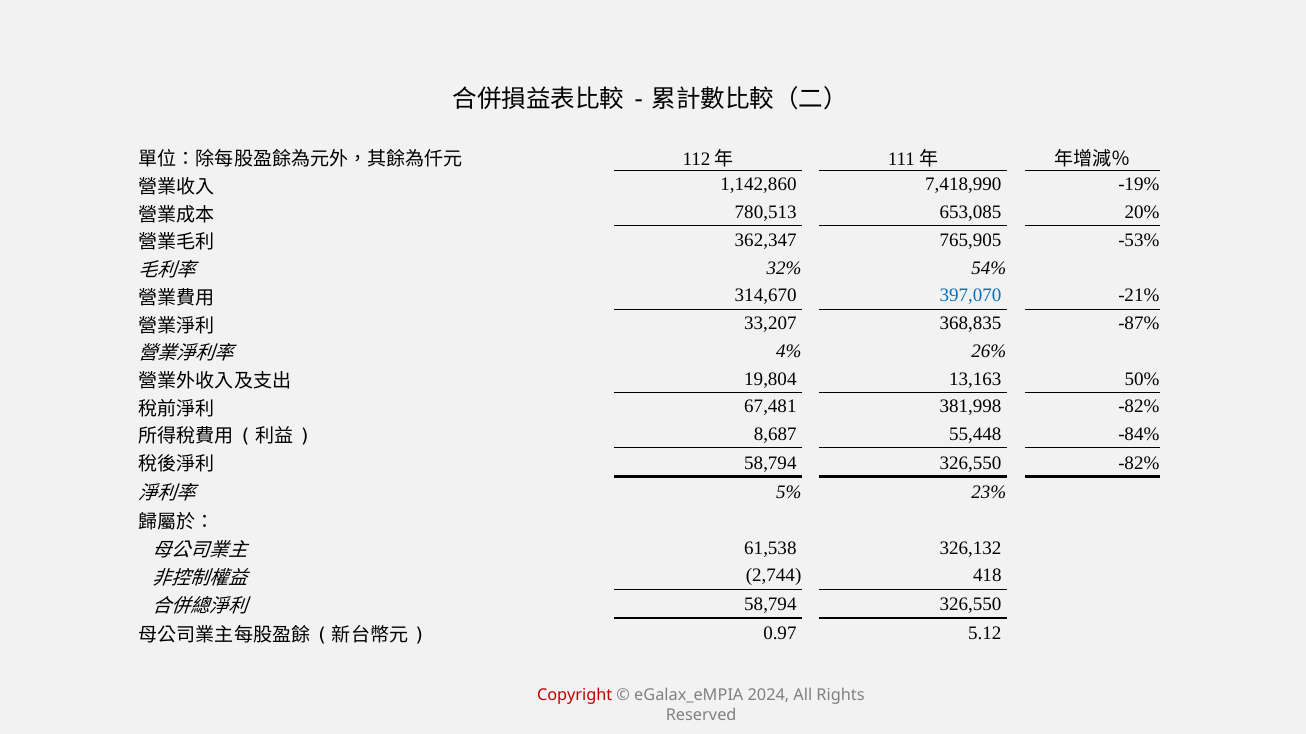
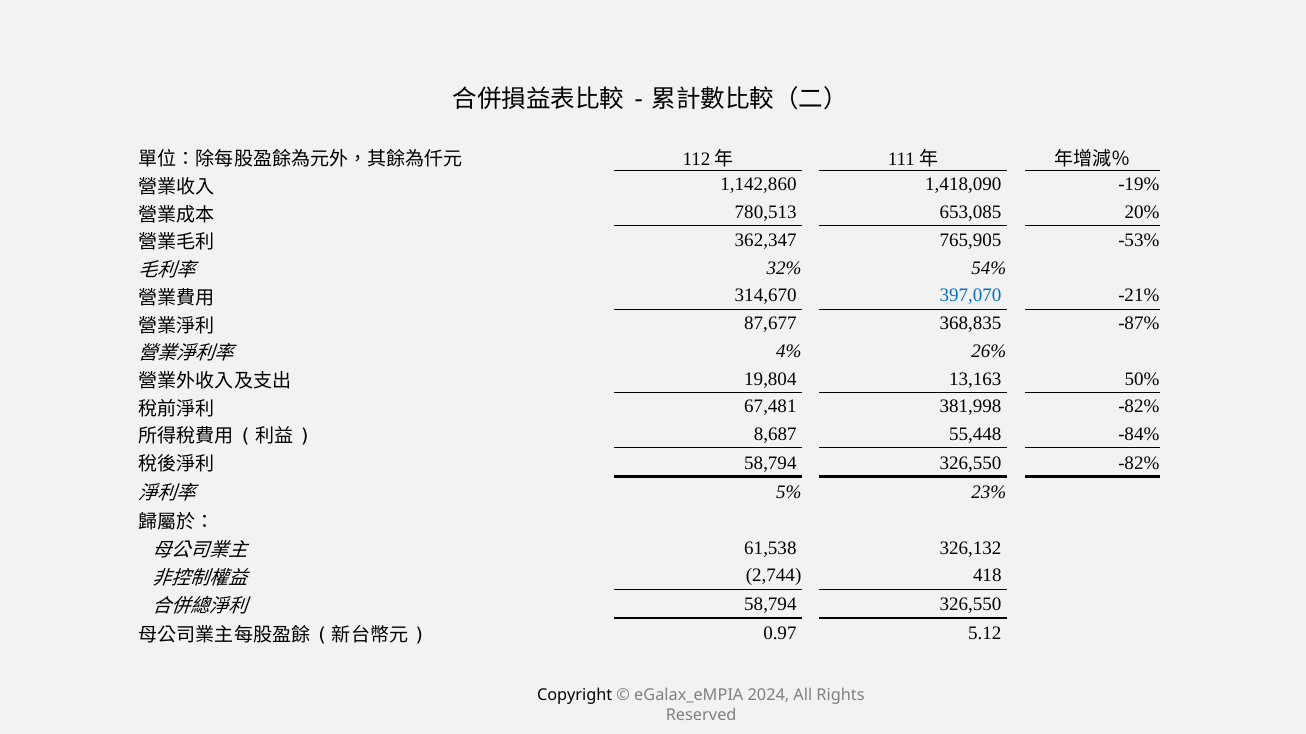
7,418,990: 7,418,990 -> 1,418,090
33,207: 33,207 -> 87,677
Copyright colour: red -> black
